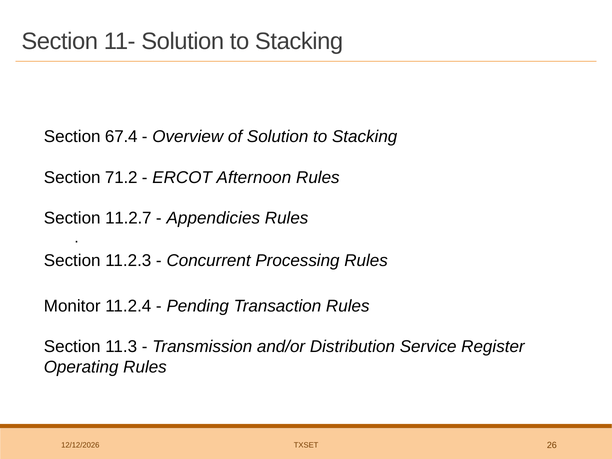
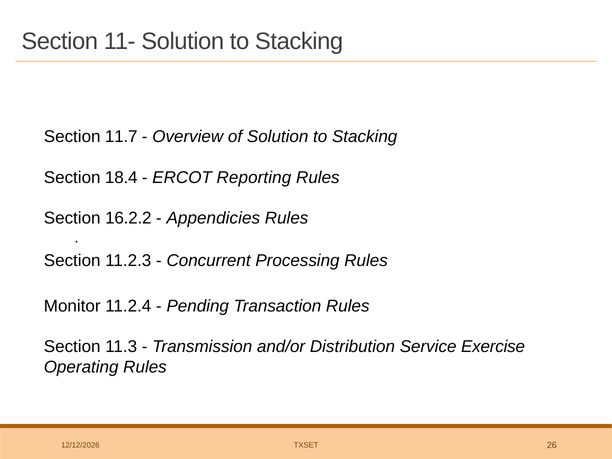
67.4: 67.4 -> 11.7
71.2: 71.2 -> 18.4
Afternoon: Afternoon -> Reporting
11.2.7: 11.2.7 -> 16.2.2
Register: Register -> Exercise
